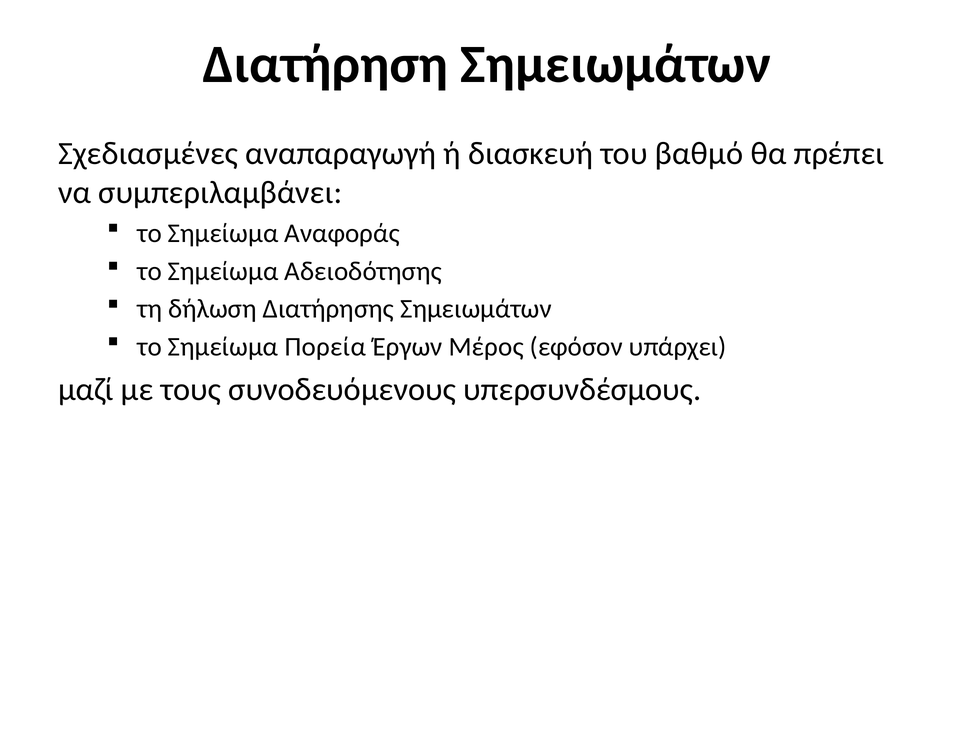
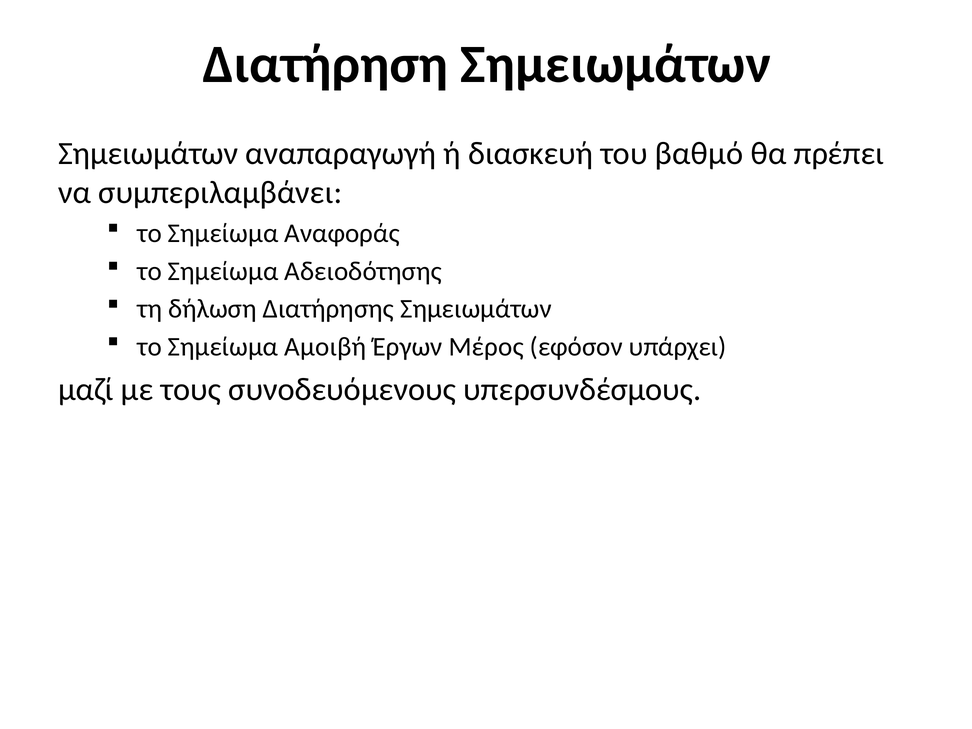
Σχεδιασμένες at (148, 154): Σχεδιασμένες -> Σημειωμάτων
Πορεία: Πορεία -> Αμοιβή
